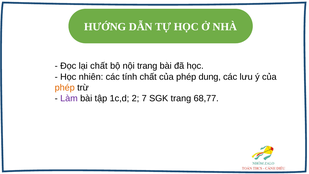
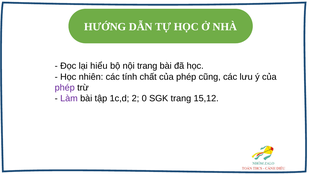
lại chất: chất -> hiểu
dung: dung -> cũng
phép at (65, 88) colour: orange -> purple
7: 7 -> 0
68,77: 68,77 -> 15,12
